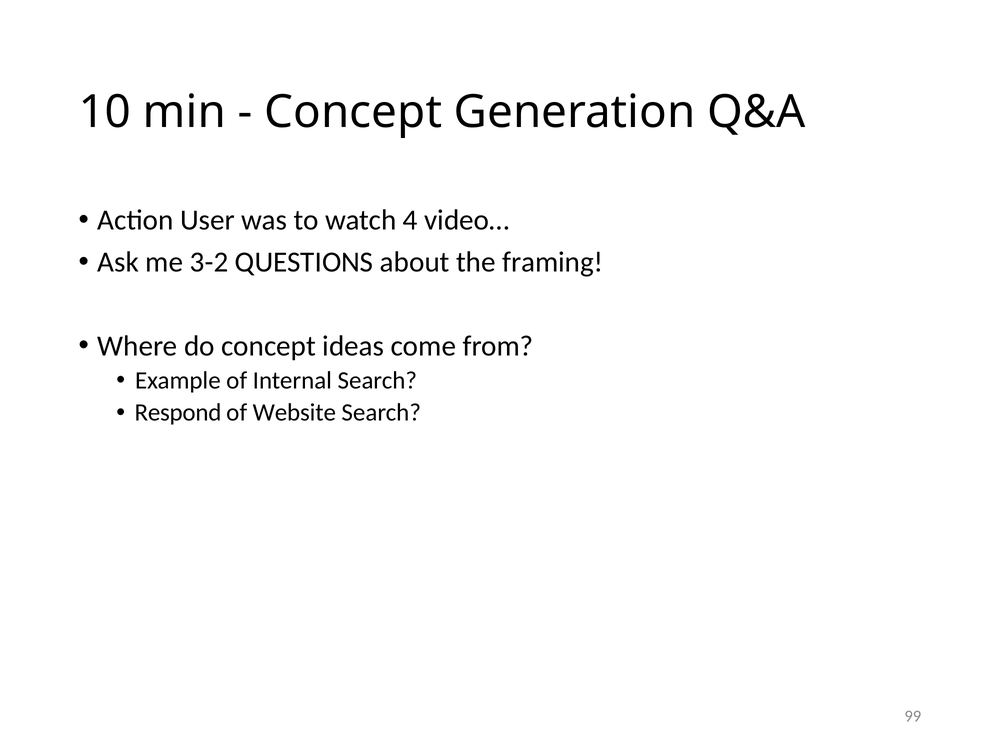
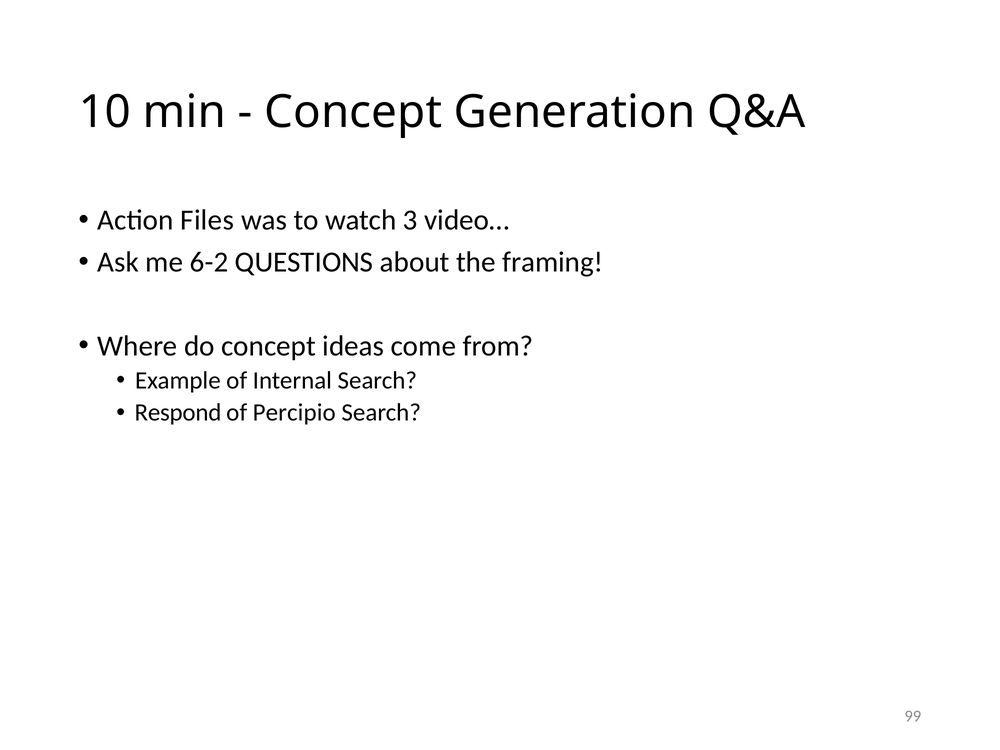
User: User -> Files
4: 4 -> 3
3-2: 3-2 -> 6-2
Website: Website -> Percipio
